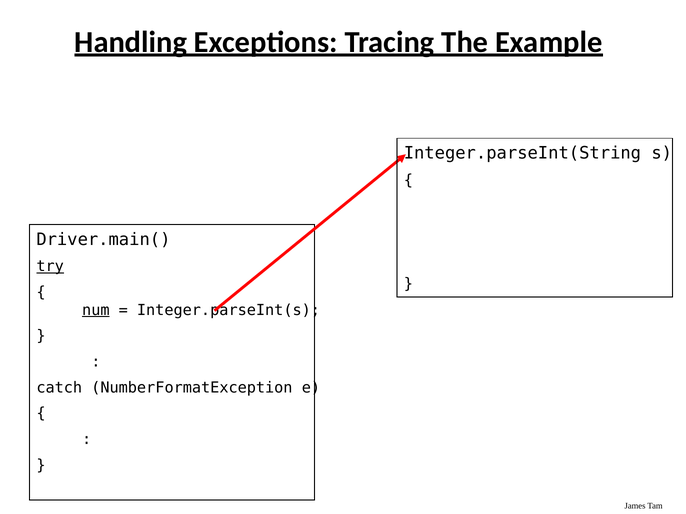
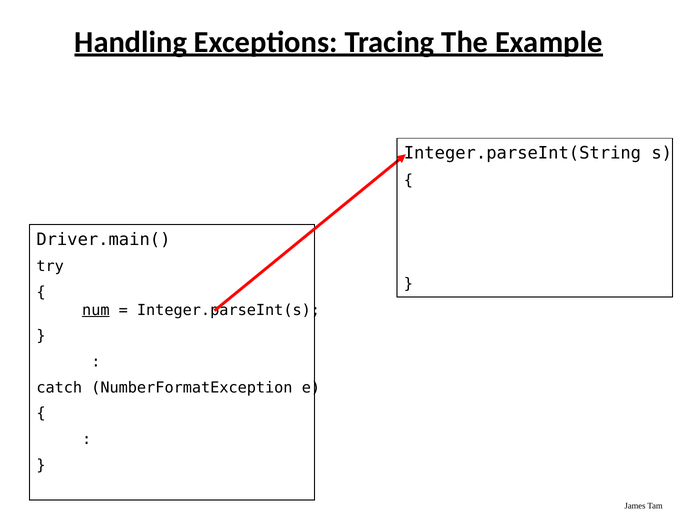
try underline: present -> none
